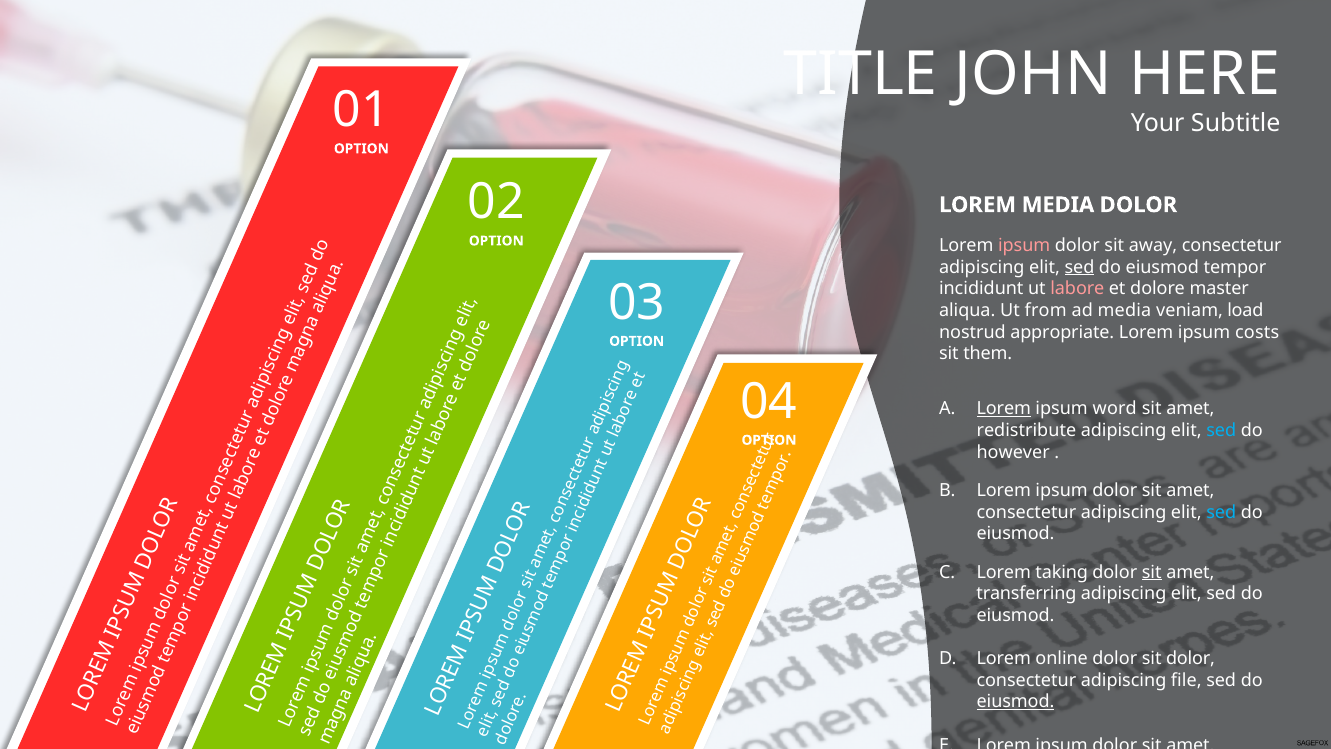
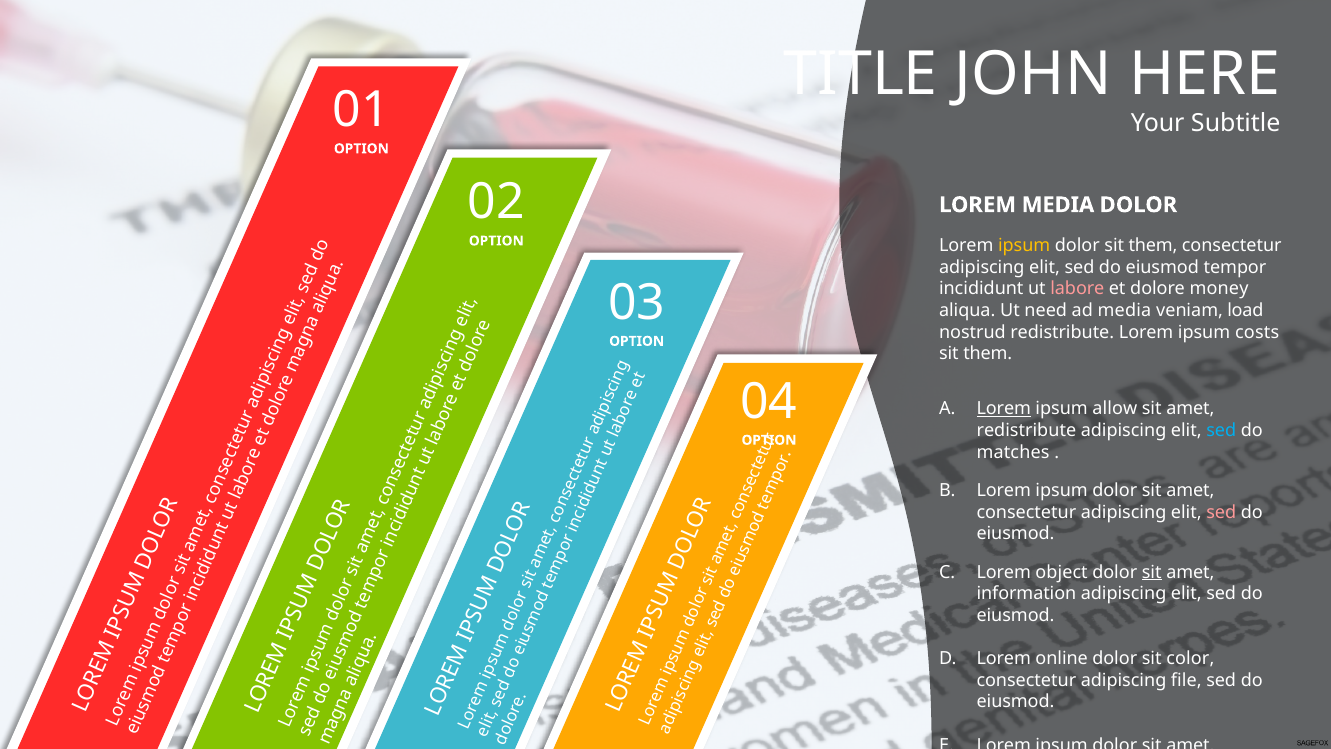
ipsum at (1024, 245) colour: pink -> yellow
dolor sit away: away -> them
sed at (1079, 267) underline: present -> none
master: master -> money
from: from -> need
nostrud appropriate: appropriate -> redistribute
word: word -> allow
however: however -> matches
sed at (1221, 512) colour: light blue -> pink
taking: taking -> object
transferring: transferring -> information
sit dolor: dolor -> color
eiusmod at (1016, 702) underline: present -> none
